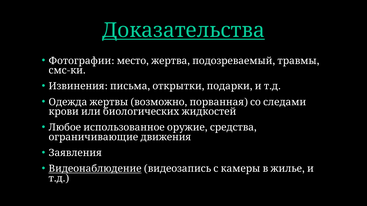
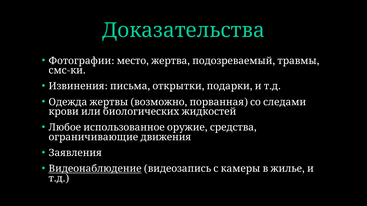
Доказательства underline: present -> none
